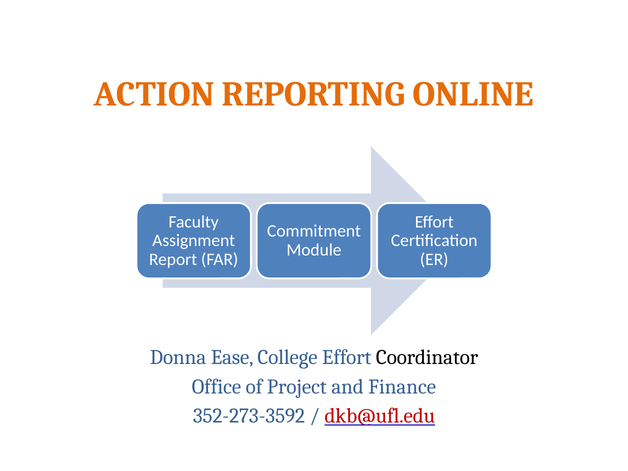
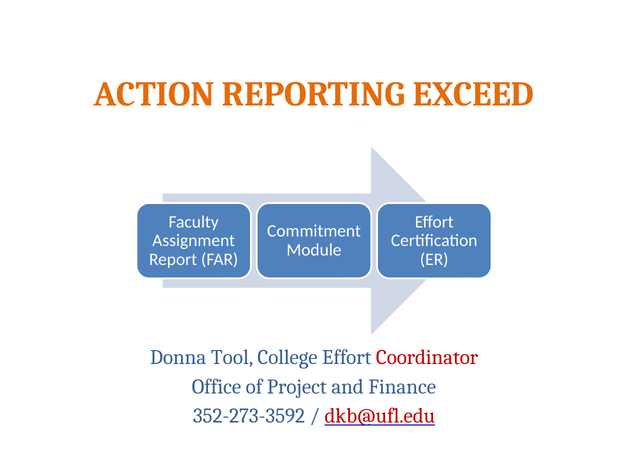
ONLINE: ONLINE -> EXCEED
Ease: Ease -> Tool
Coordinator colour: black -> red
